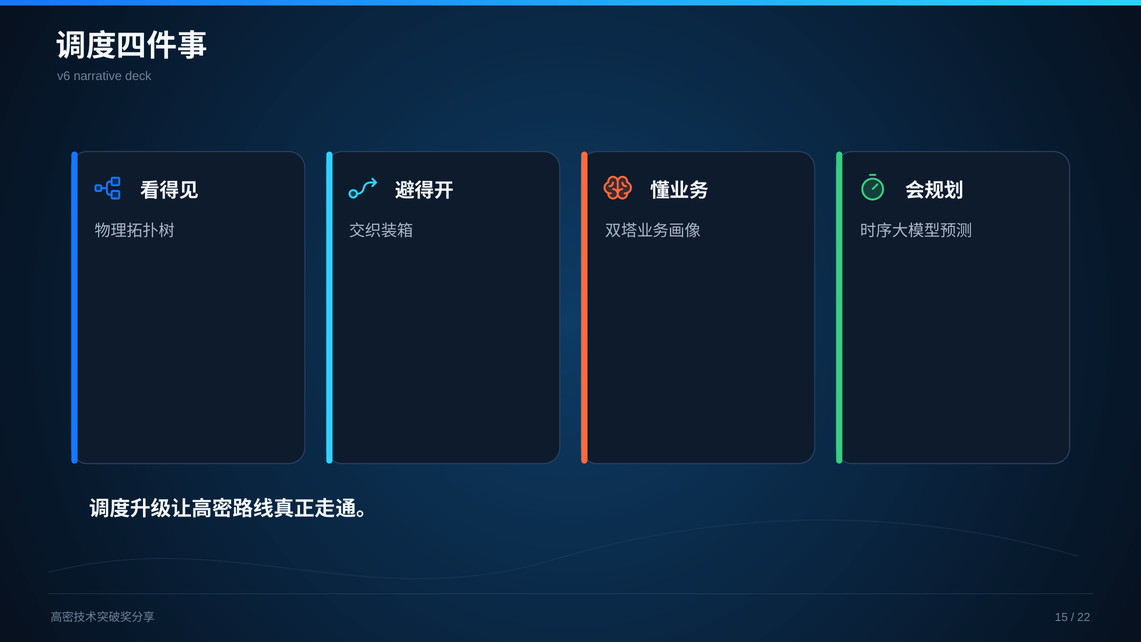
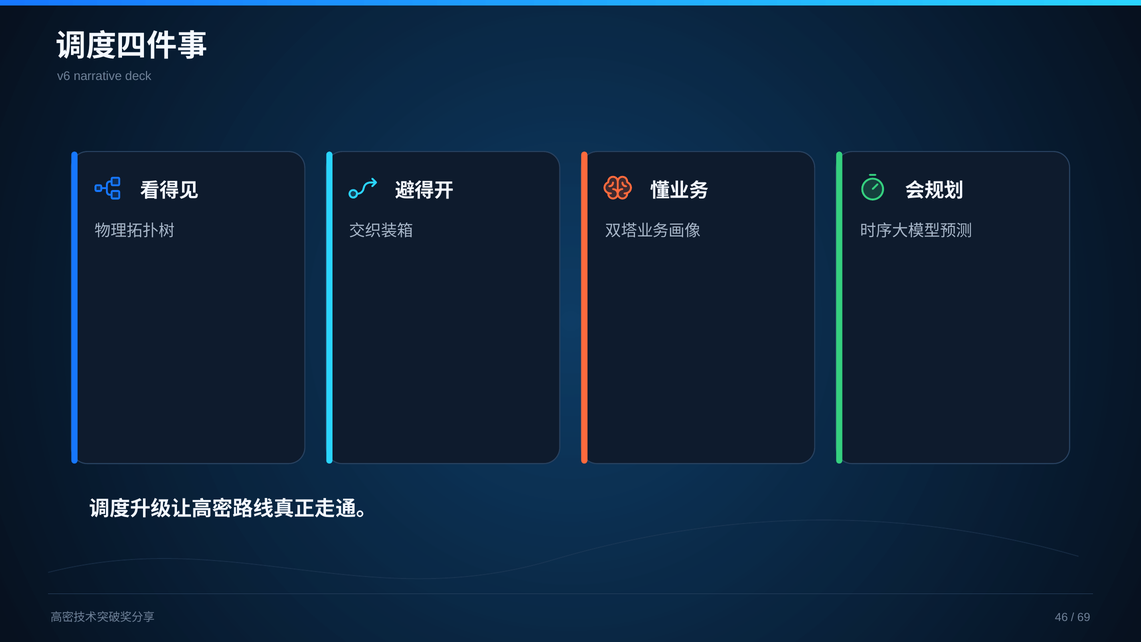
15: 15 -> 46
22: 22 -> 69
